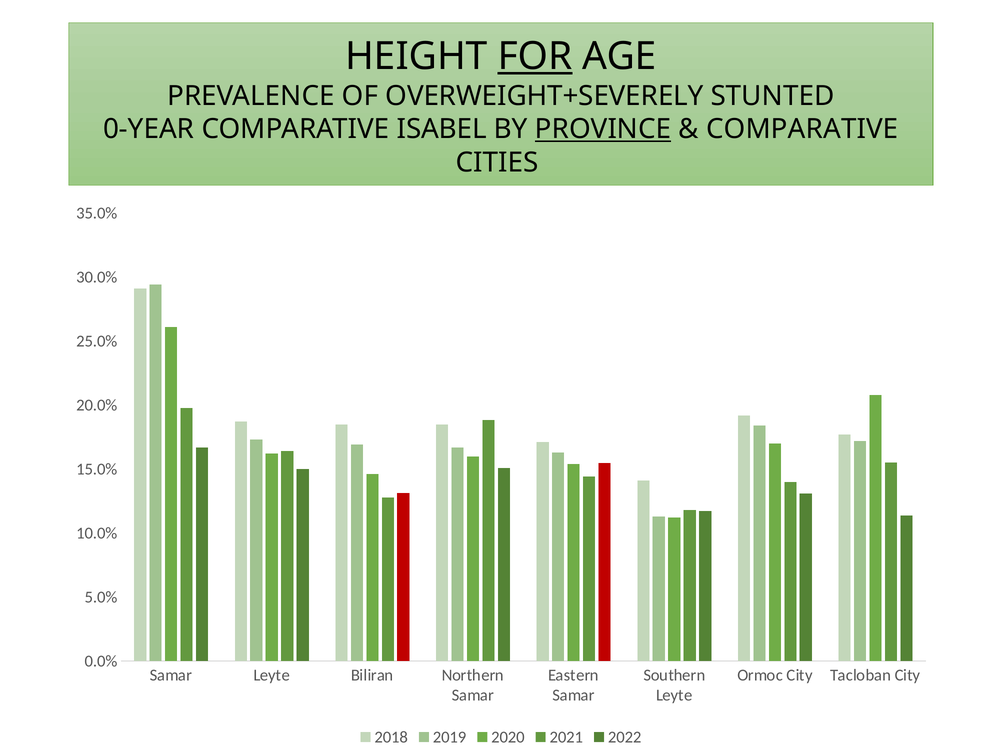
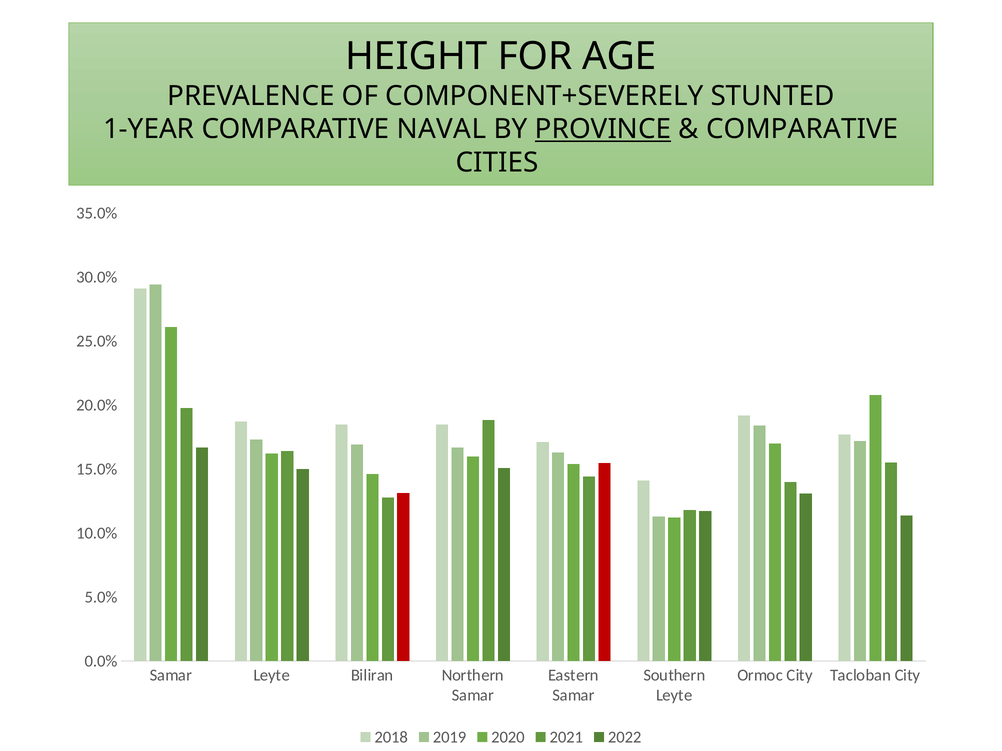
FOR underline: present -> none
OVERWEIGHT+SEVERELY: OVERWEIGHT+SEVERELY -> COMPONENT+SEVERELY
0-YEAR: 0-YEAR -> 1-YEAR
ISABEL: ISABEL -> NAVAL
